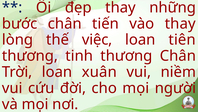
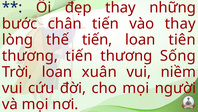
thế việc: việc -> tiến
thương tinh: tinh -> tiến
thương Chân: Chân -> Sống
